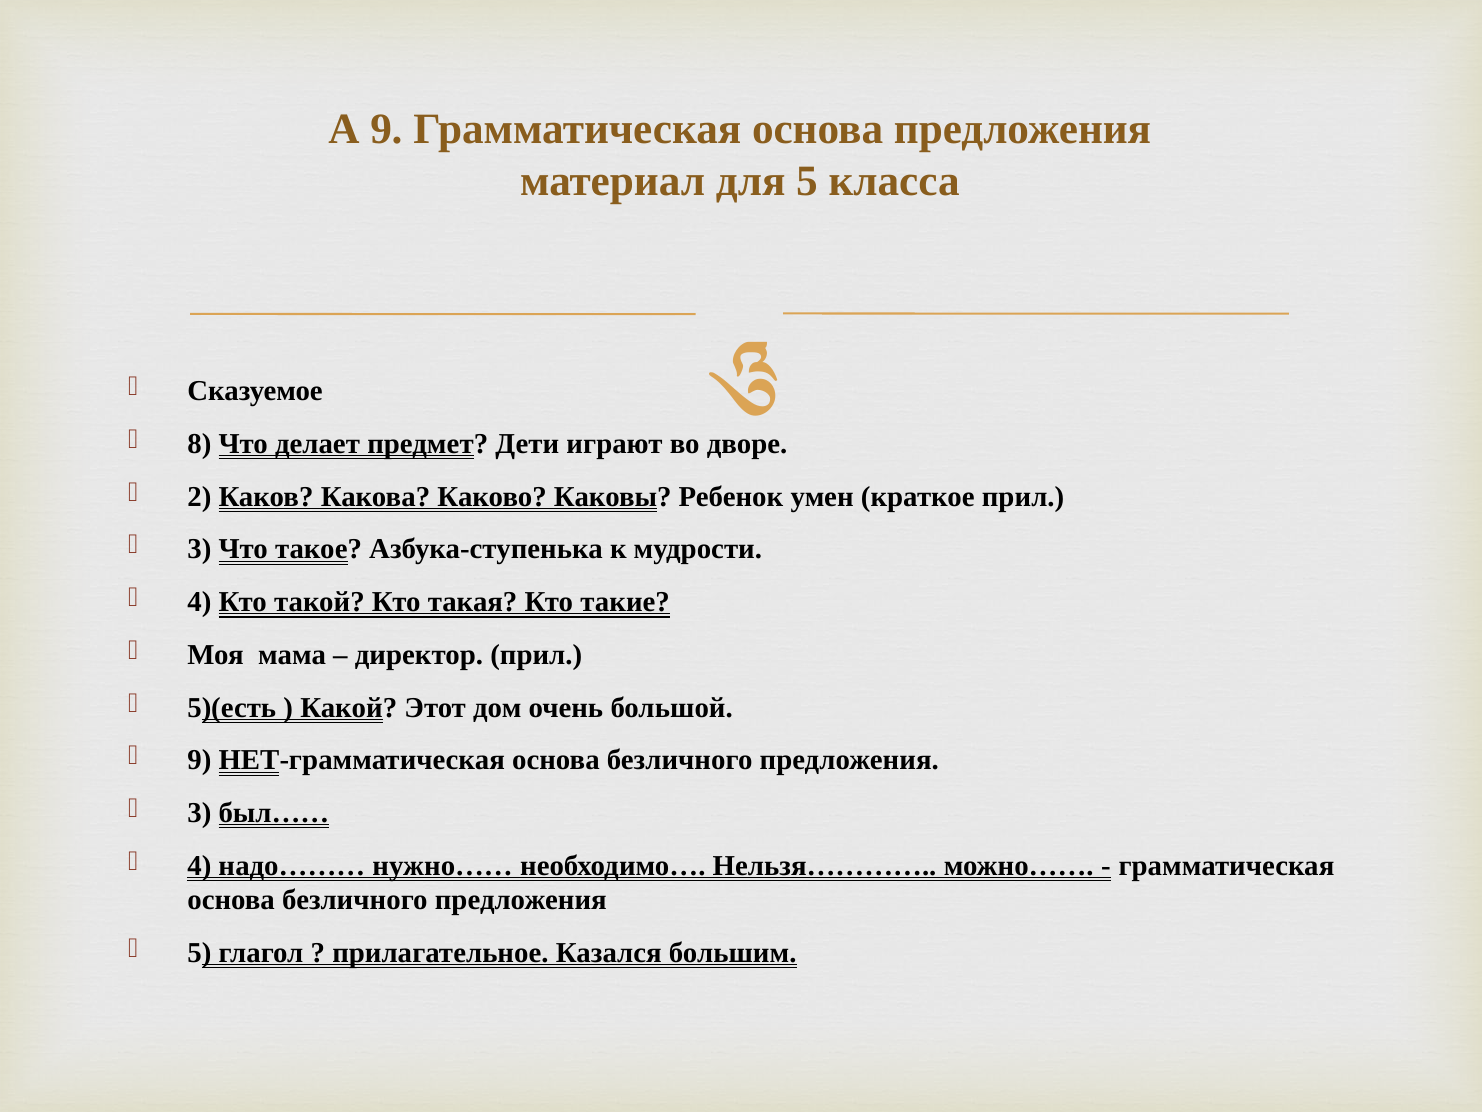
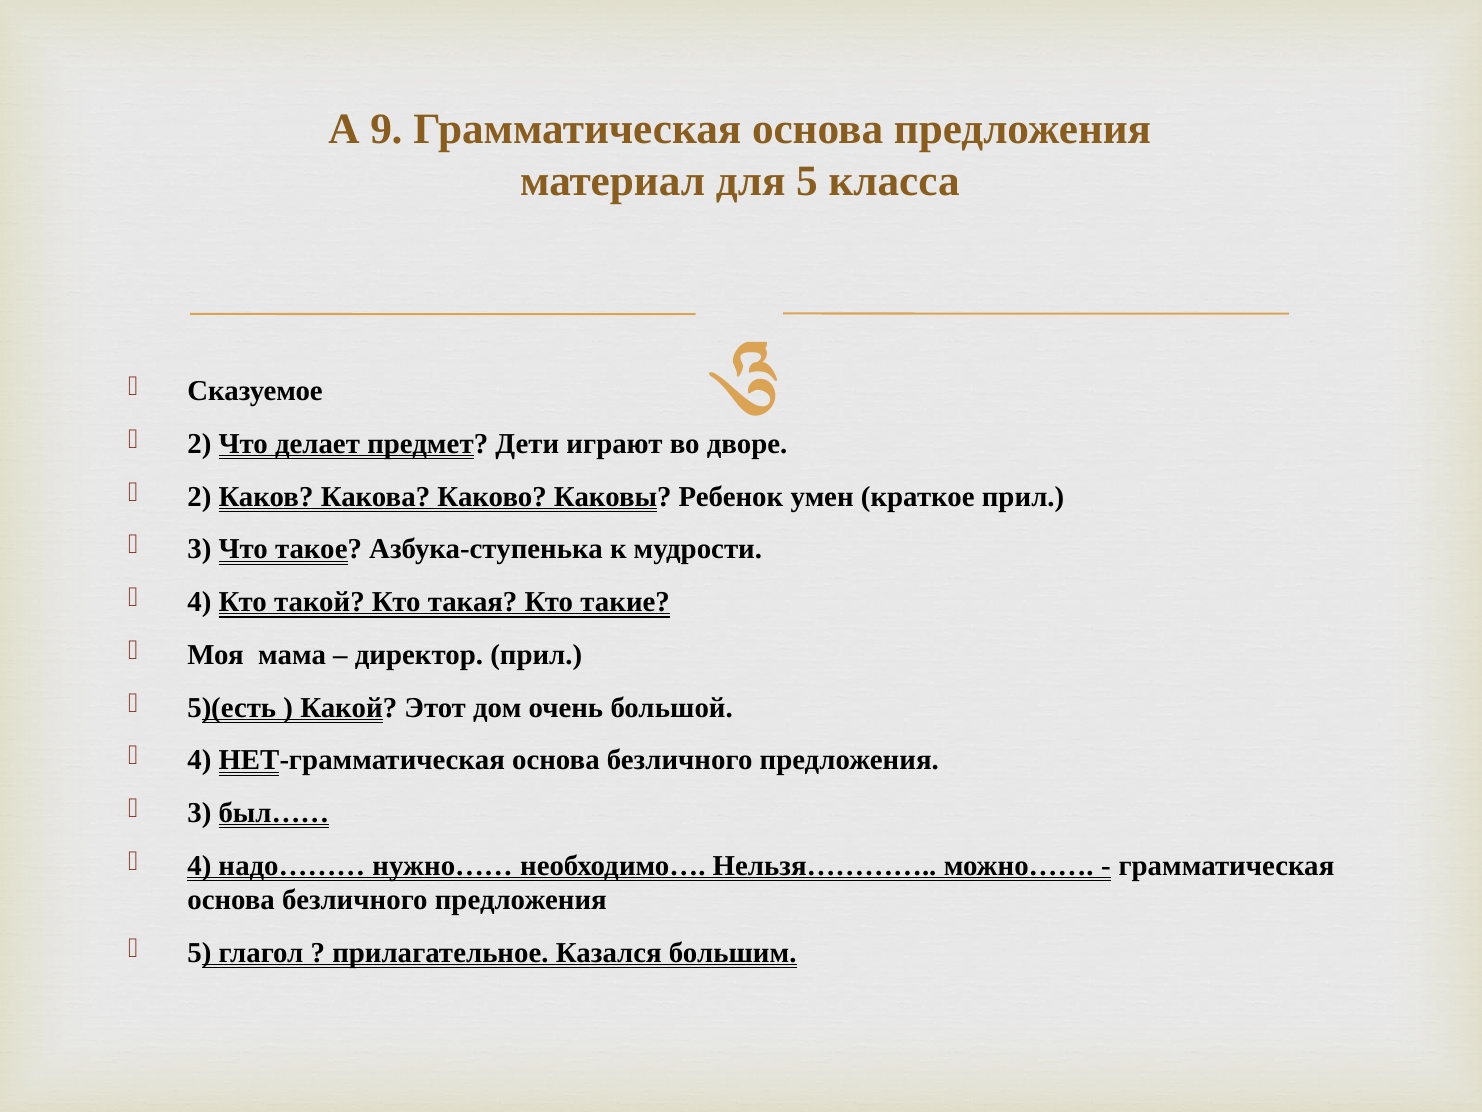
8 at (199, 444): 8 -> 2
9 at (199, 760): 9 -> 4
